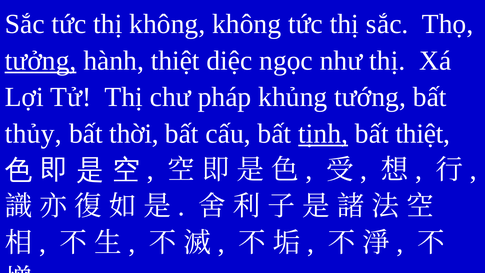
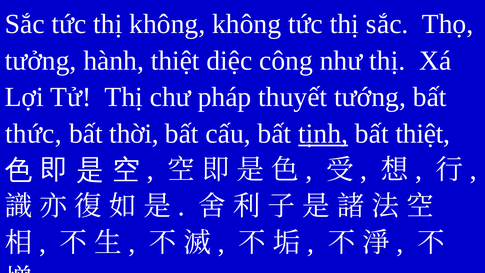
tưởng underline: present -> none
ngọc: ngọc -> công
khủng: khủng -> thuyết
thủy: thủy -> thức
